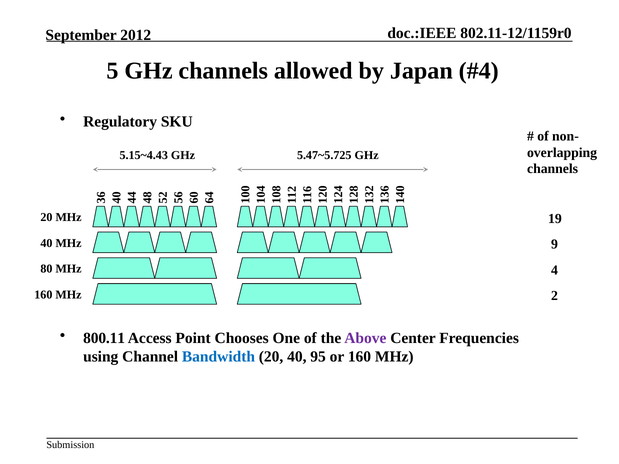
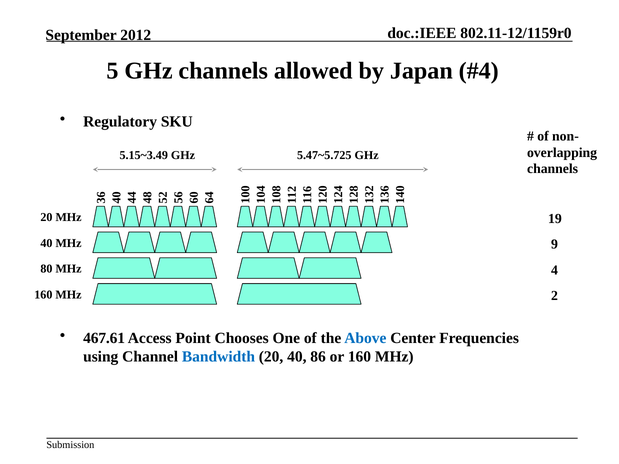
5.15~4.43: 5.15~4.43 -> 5.15~3.49
800.11: 800.11 -> 467.61
Above colour: purple -> blue
95: 95 -> 86
